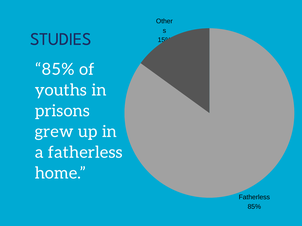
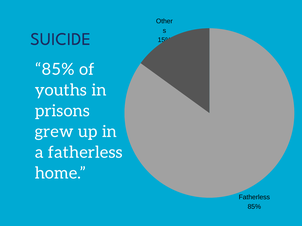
STUDIES: STUDIES -> SUICIDE
